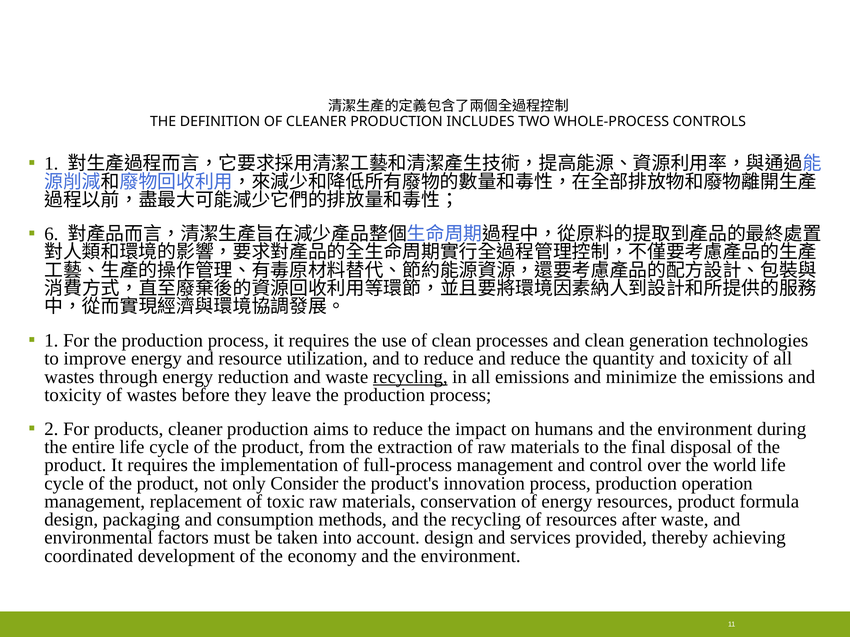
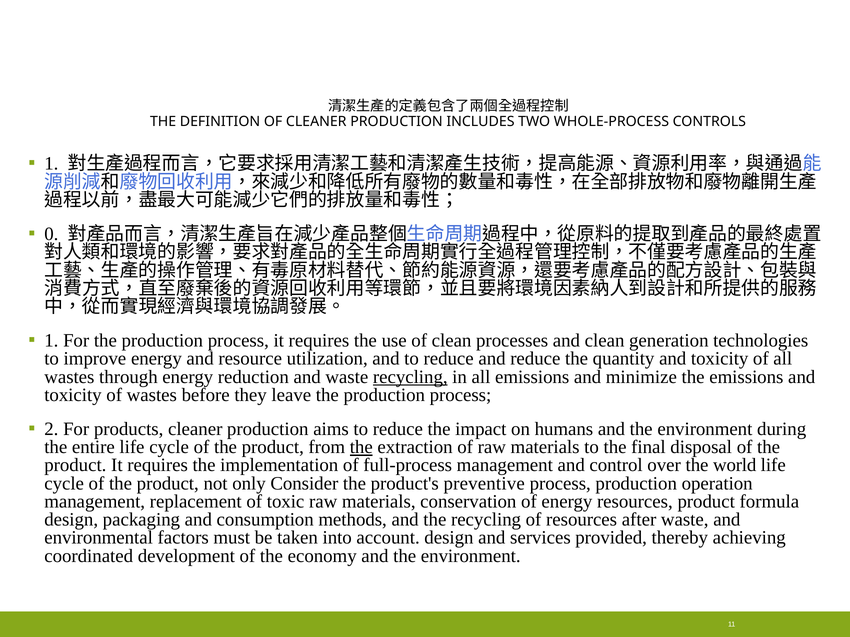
6: 6 -> 0
the at (361, 447) underline: none -> present
innovation: innovation -> preventive
